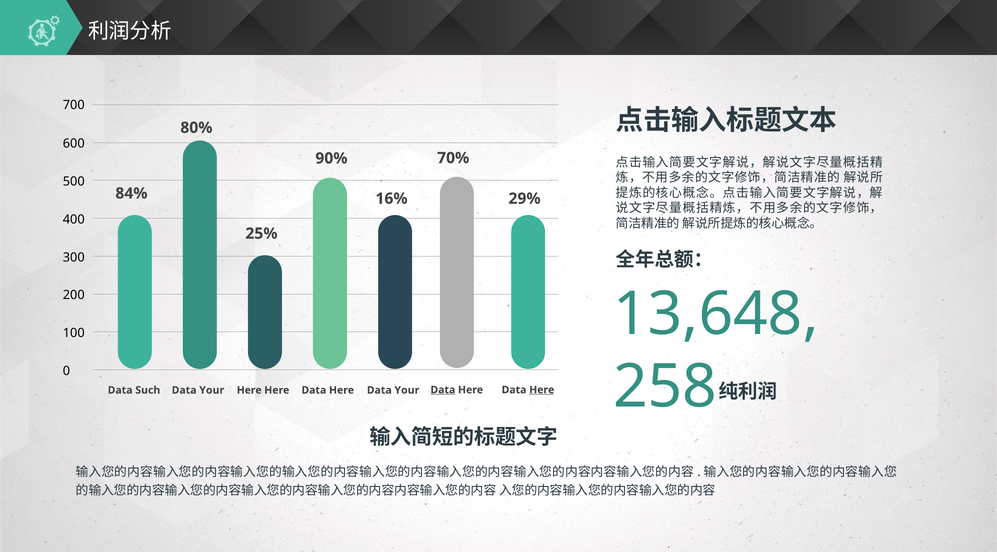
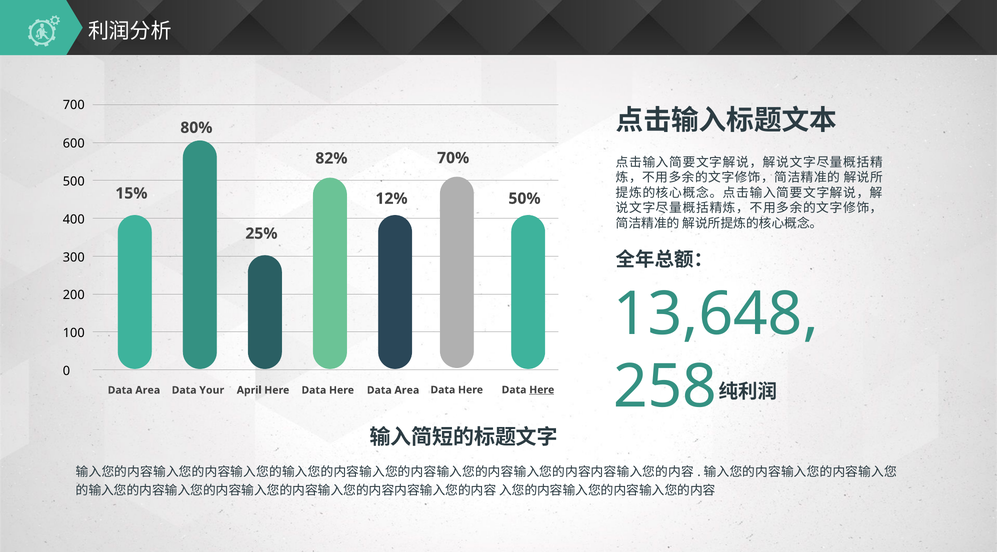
90%: 90% -> 82%
84%: 84% -> 15%
16%: 16% -> 12%
29%: 29% -> 50%
Data at (443, 390) underline: present -> none
Such at (148, 390): Such -> Area
Here at (249, 390): Here -> April
Your at (407, 390): Your -> Area
